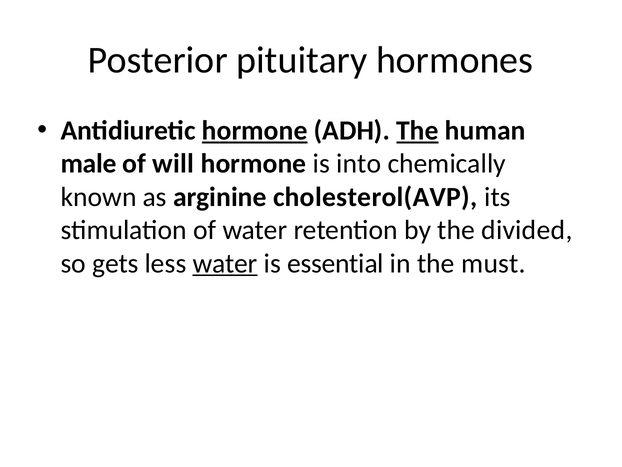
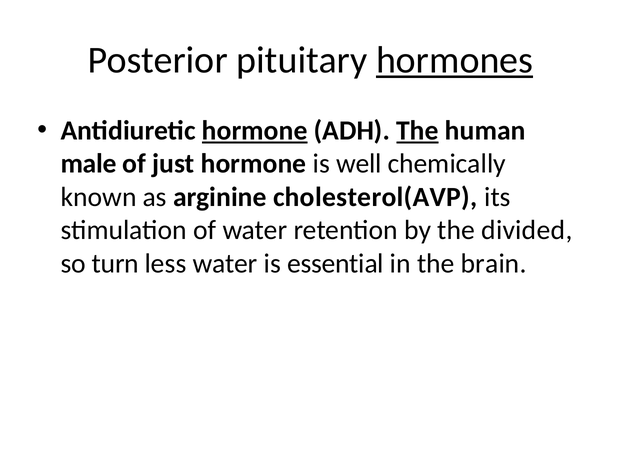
hormones underline: none -> present
will: will -> just
into: into -> well
gets: gets -> turn
water at (225, 263) underline: present -> none
must: must -> brain
